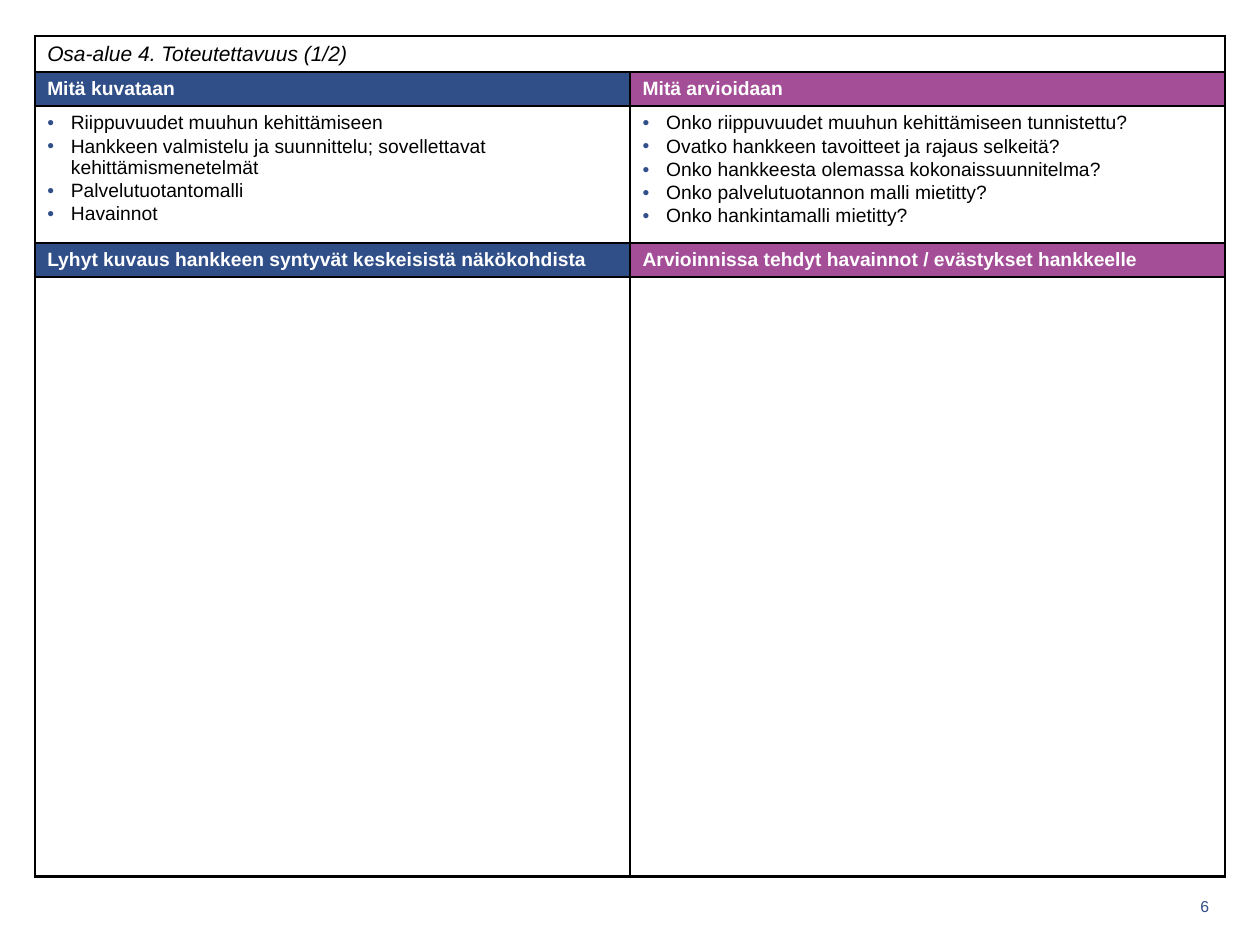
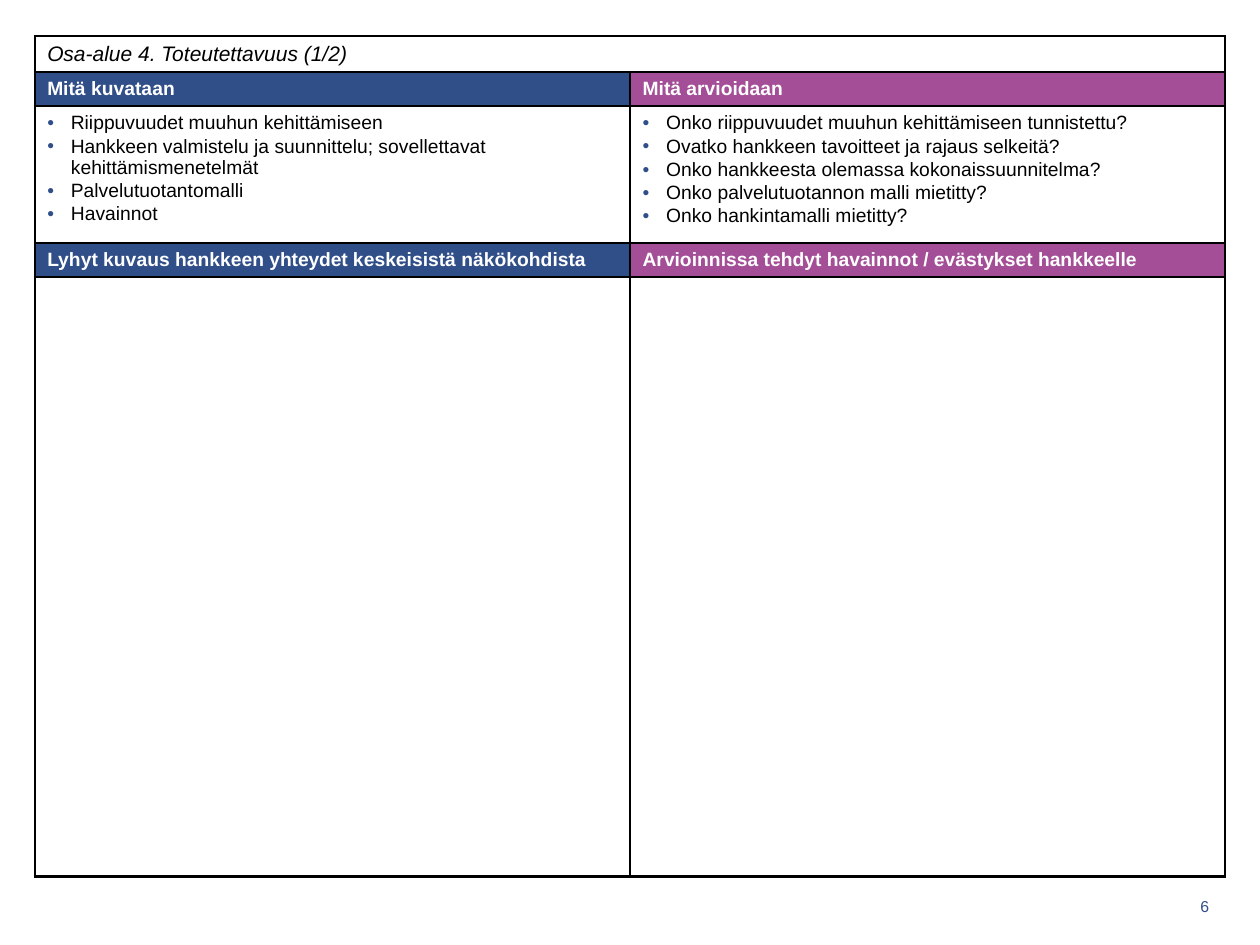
syntyvät: syntyvät -> yhteydet
